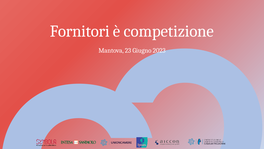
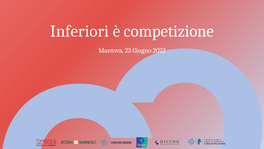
Fornitori: Fornitori -> Inferiori
